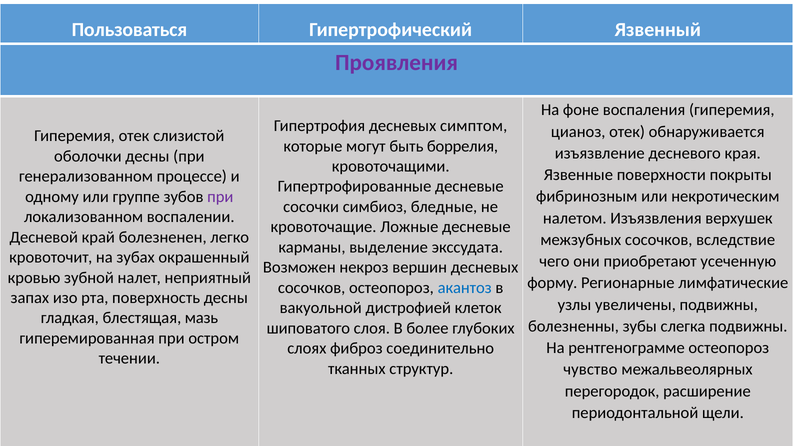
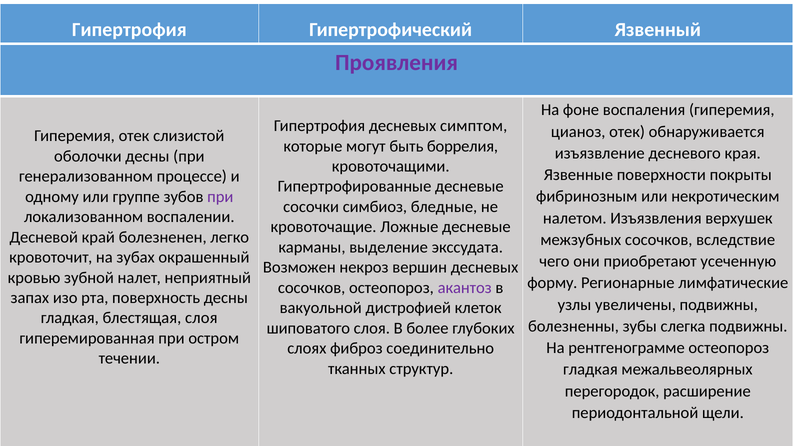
Пользоваться at (129, 30): Пользоваться -> Гипертрофия
акантоз colour: blue -> purple
блестящая мазь: мазь -> слоя
чувство at (590, 370): чувство -> гладкая
